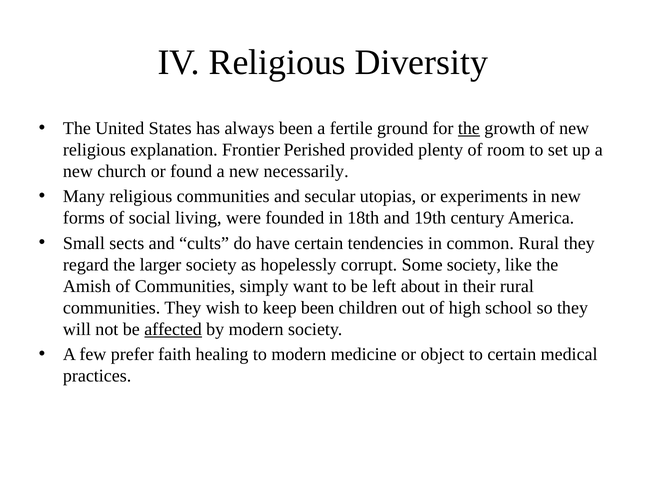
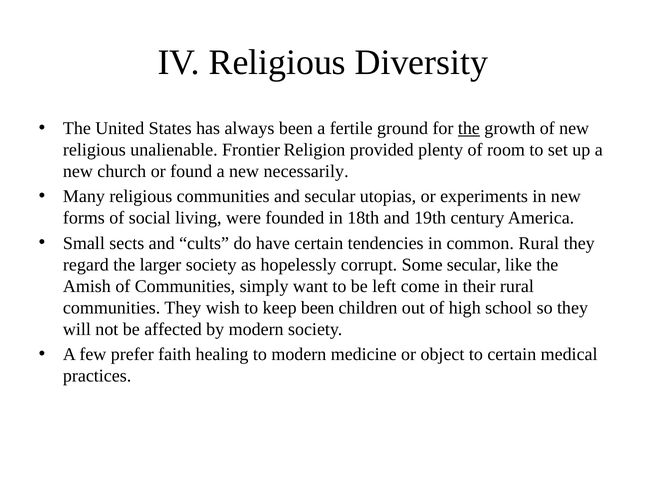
explanation: explanation -> unalienable
Perished: Perished -> Religion
Some society: society -> secular
about: about -> come
affected underline: present -> none
